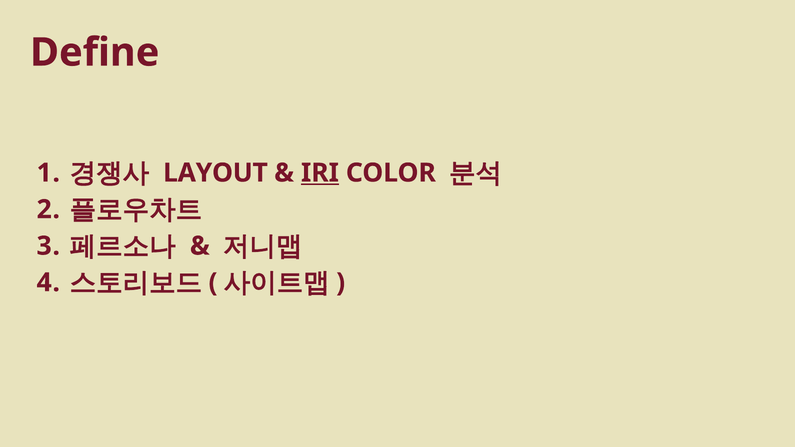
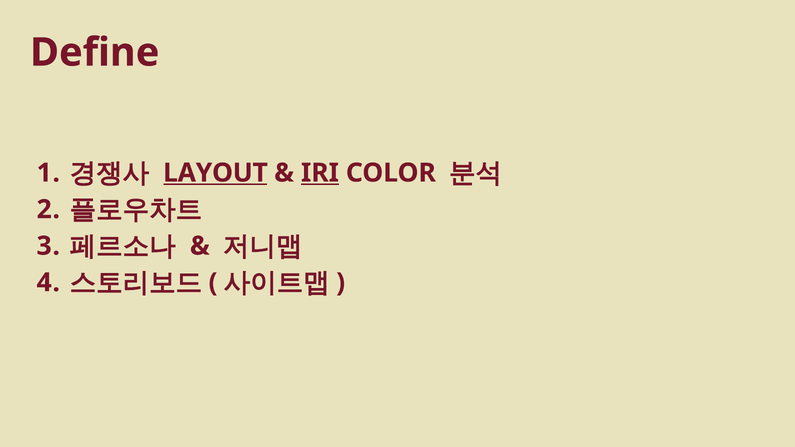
LAYOUT underline: none -> present
